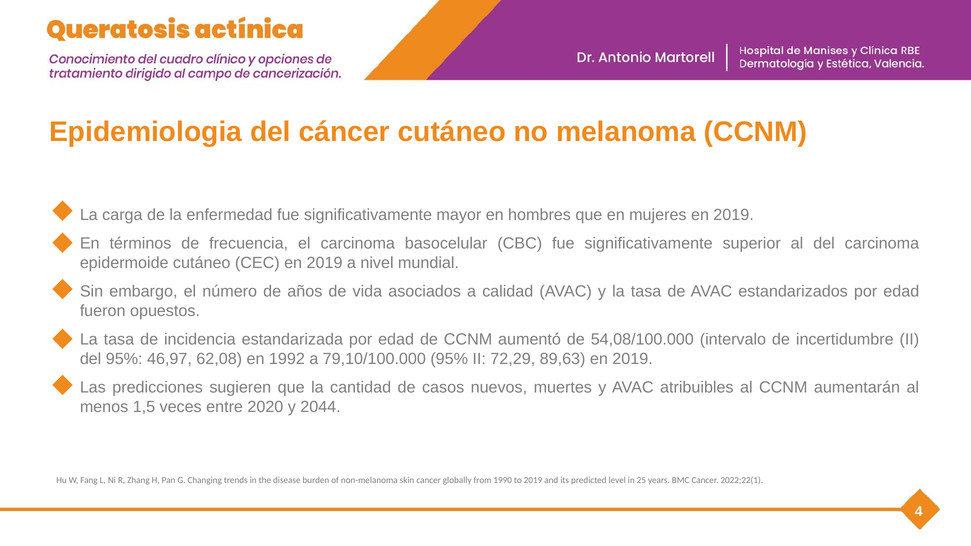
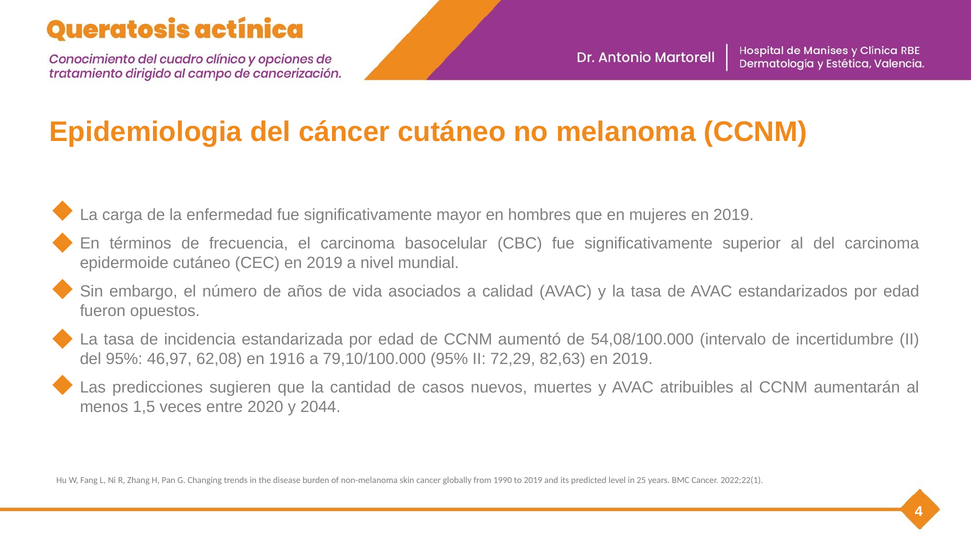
1992: 1992 -> 1916
89,63: 89,63 -> 82,63
